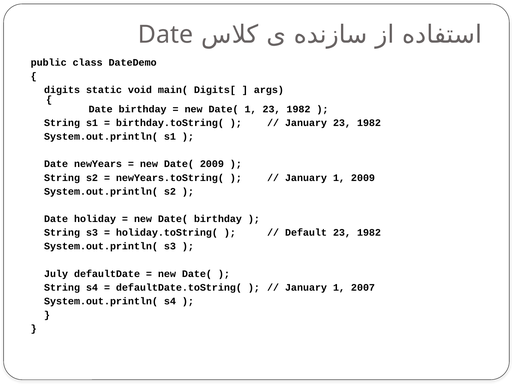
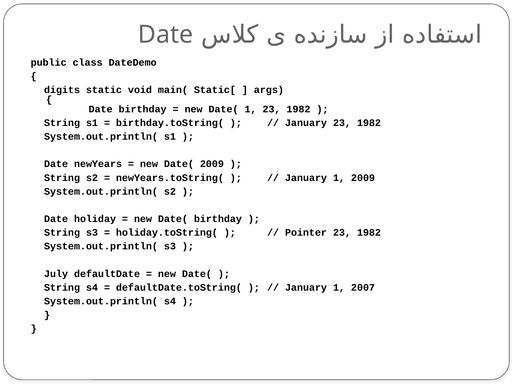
Digits[: Digits[ -> Static[
Default: Default -> Pointer
